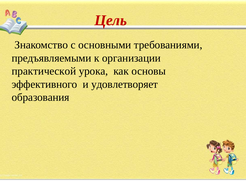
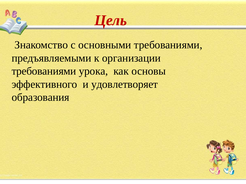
практической at (44, 71): практической -> требованиями
